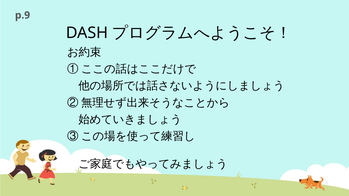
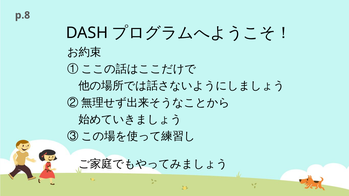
p.9: p.9 -> p.8
